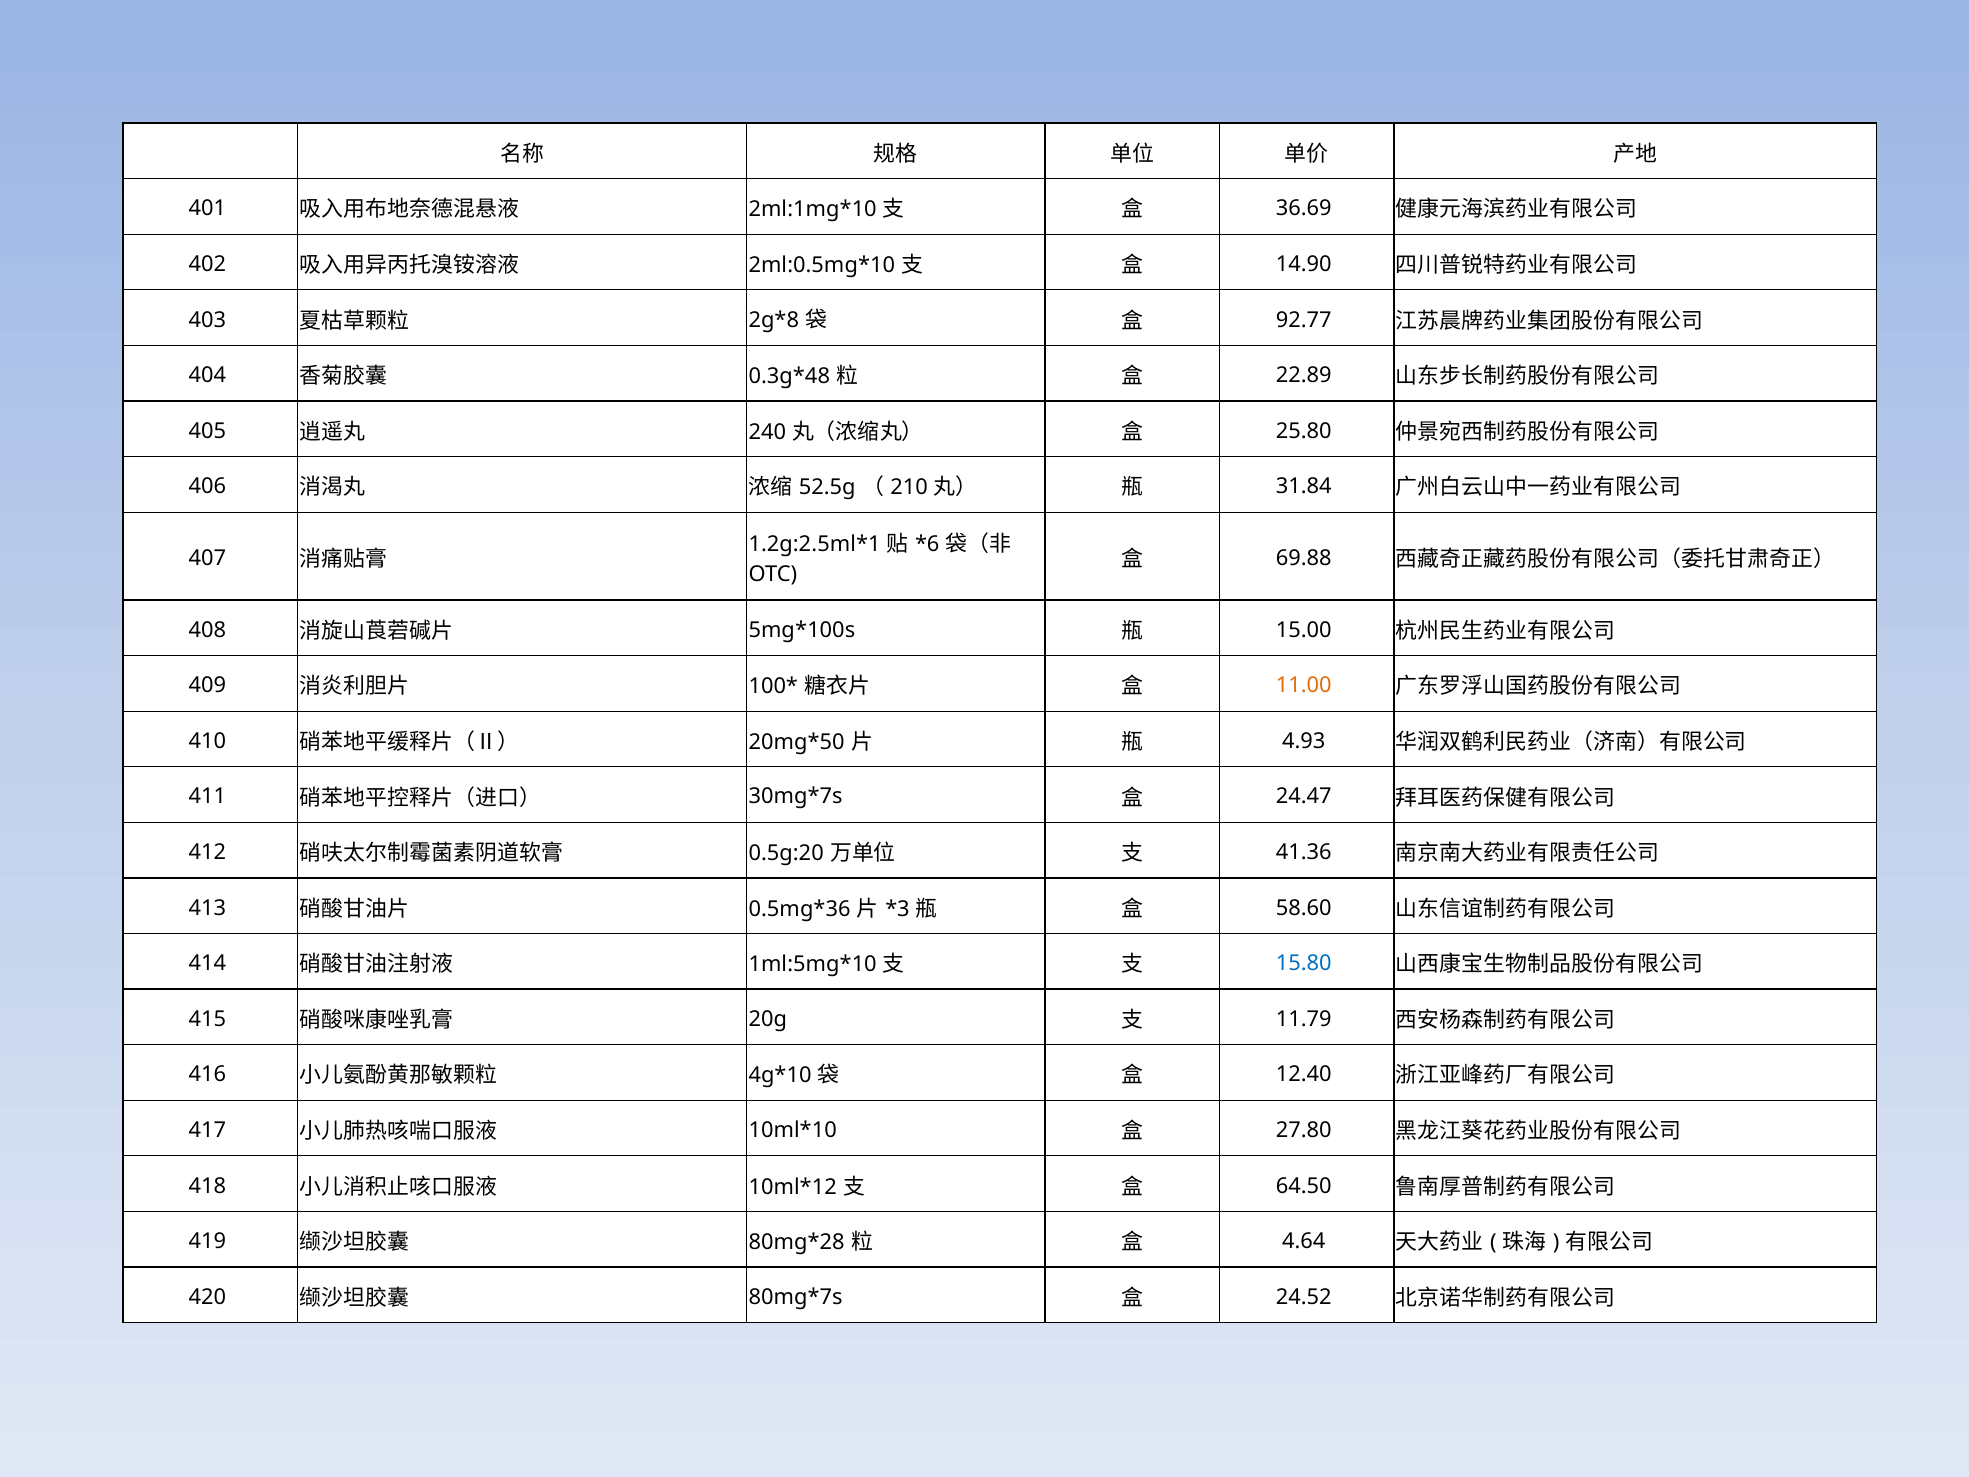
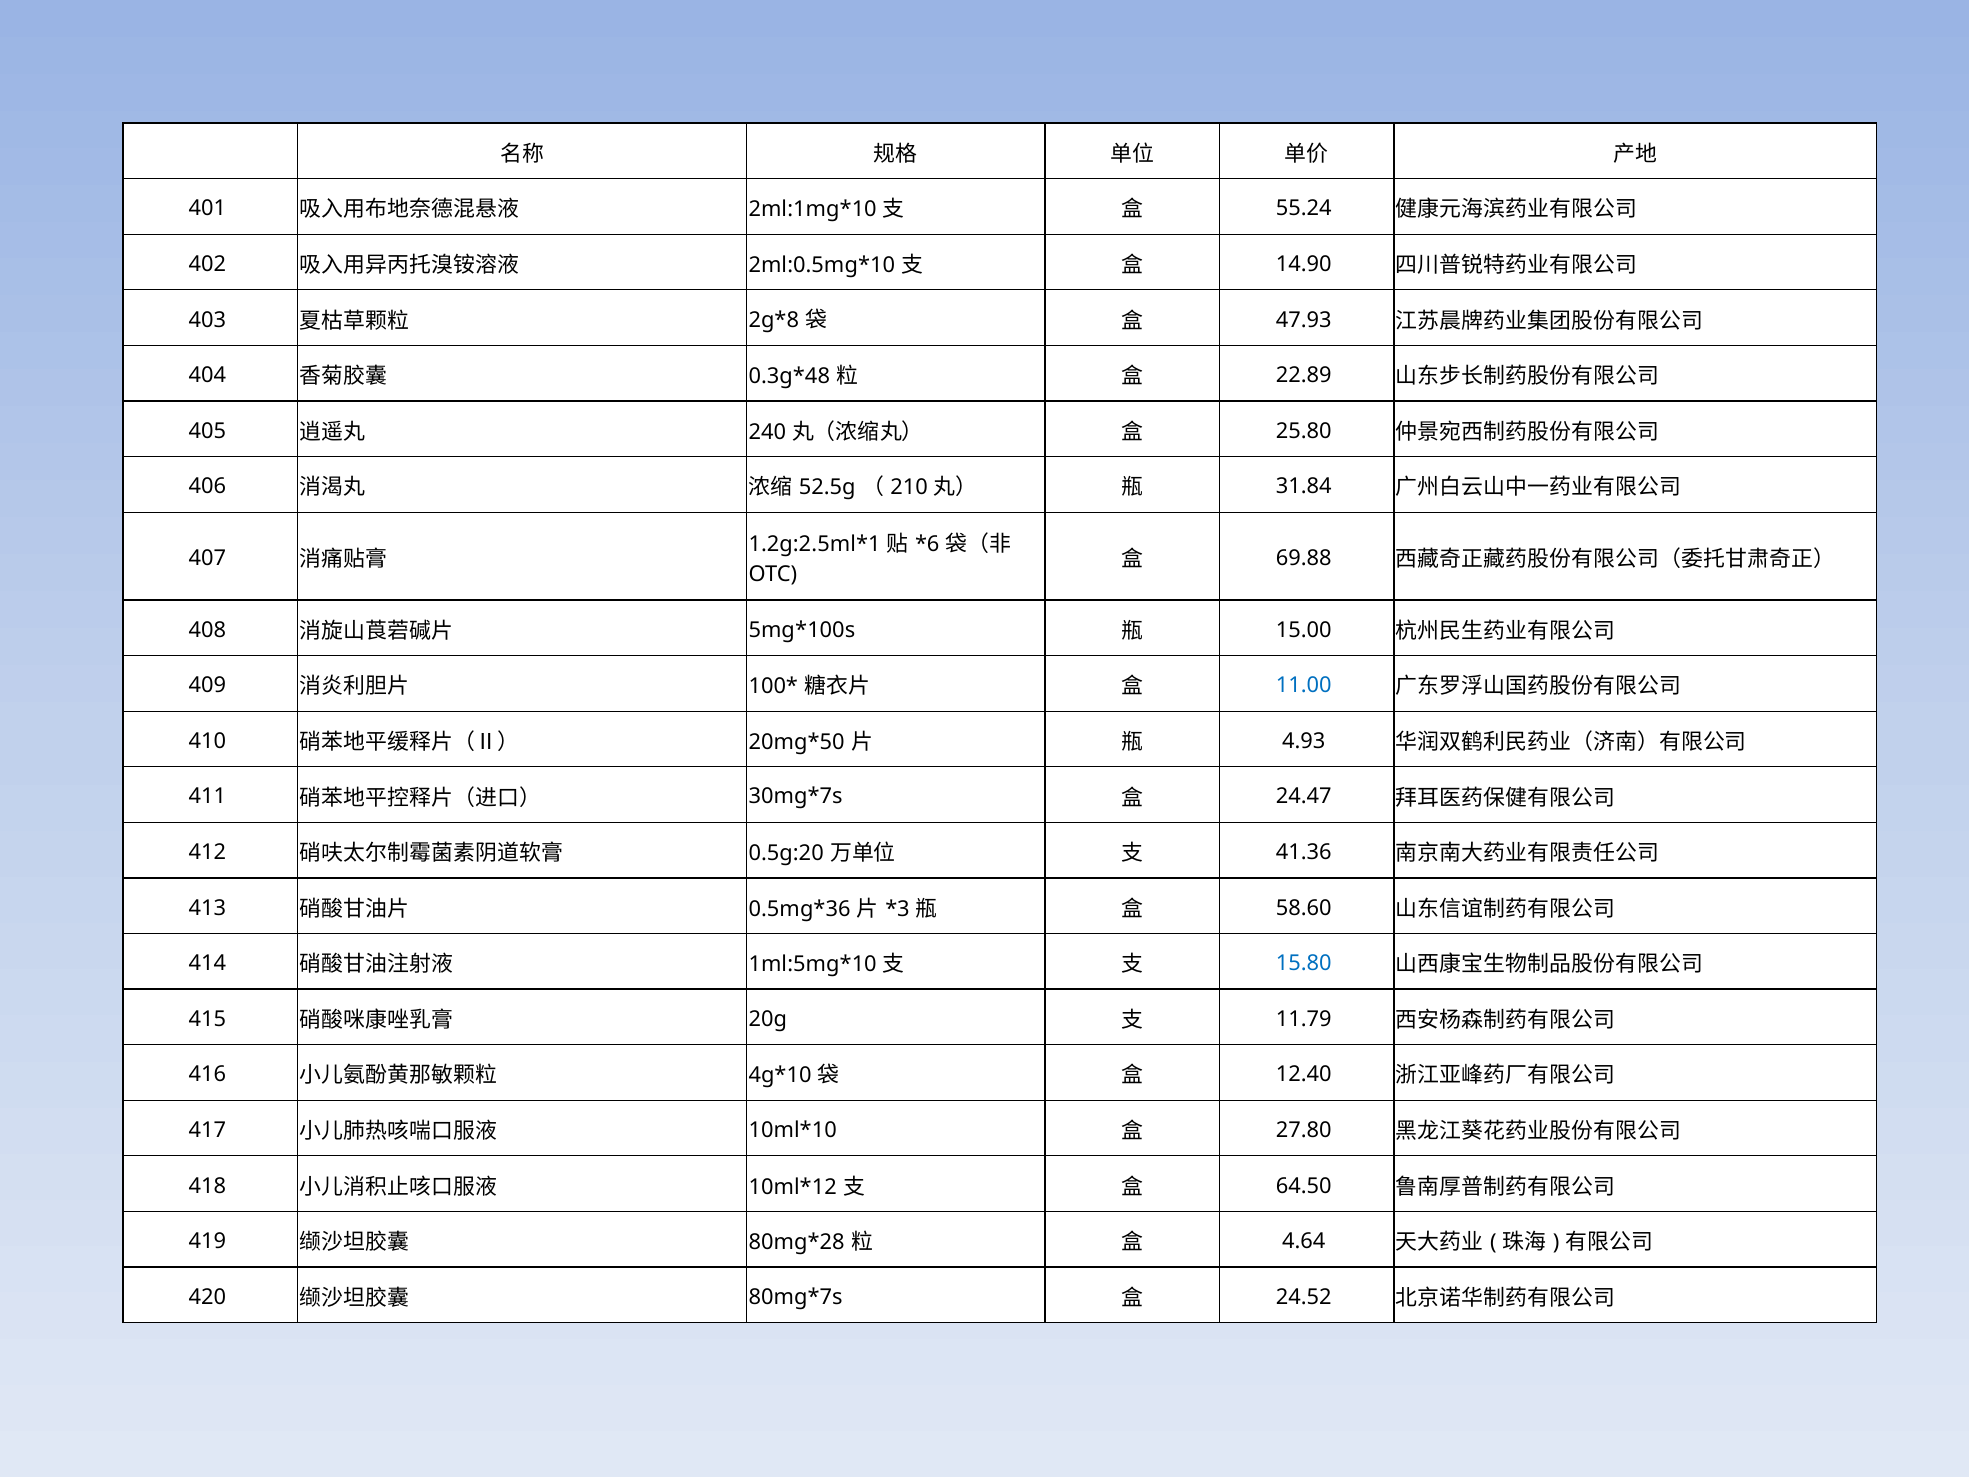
36.69: 36.69 -> 55.24
92.77: 92.77 -> 47.93
11.00 colour: orange -> blue
